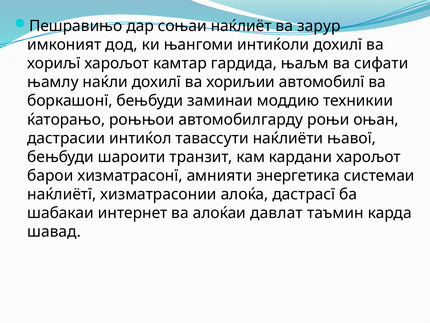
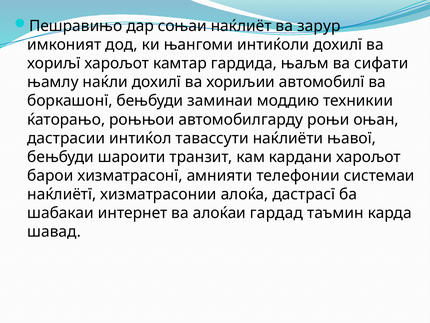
энергетика: энергетика -> телефонии
давлат: давлат -> гардад
